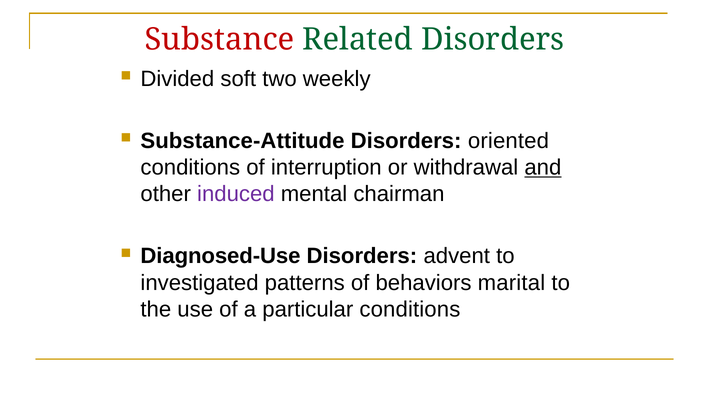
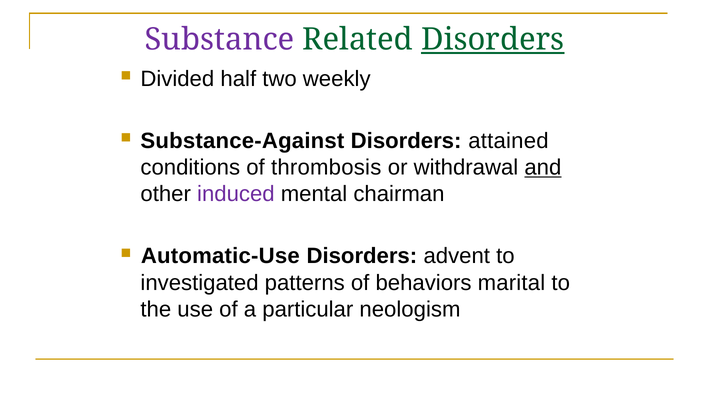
Substance colour: red -> purple
Disorders at (493, 40) underline: none -> present
soft: soft -> half
Substance-Attitude: Substance-Attitude -> Substance-Against
oriented: oriented -> attained
interruption: interruption -> thrombosis
Diagnosed-Use: Diagnosed-Use -> Automatic-Use
particular conditions: conditions -> neologism
